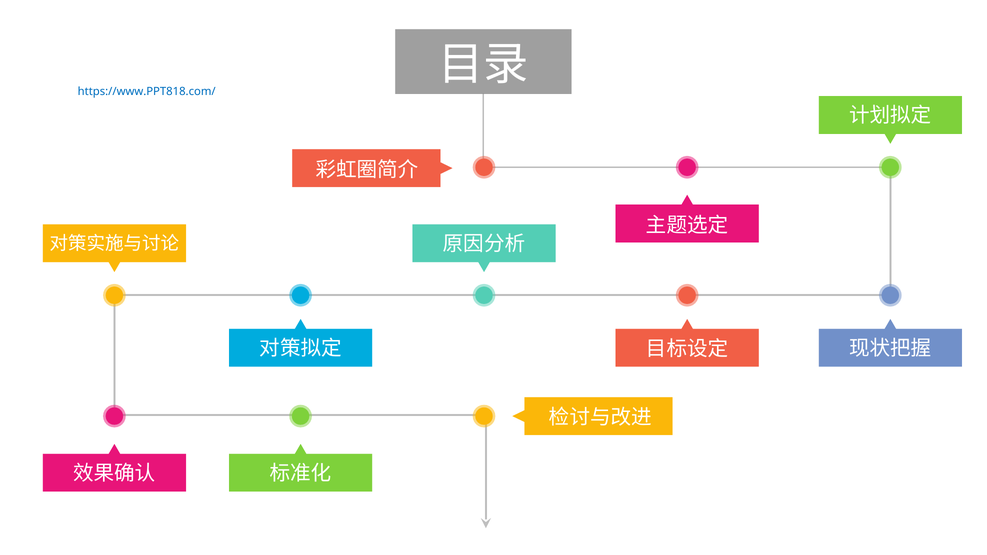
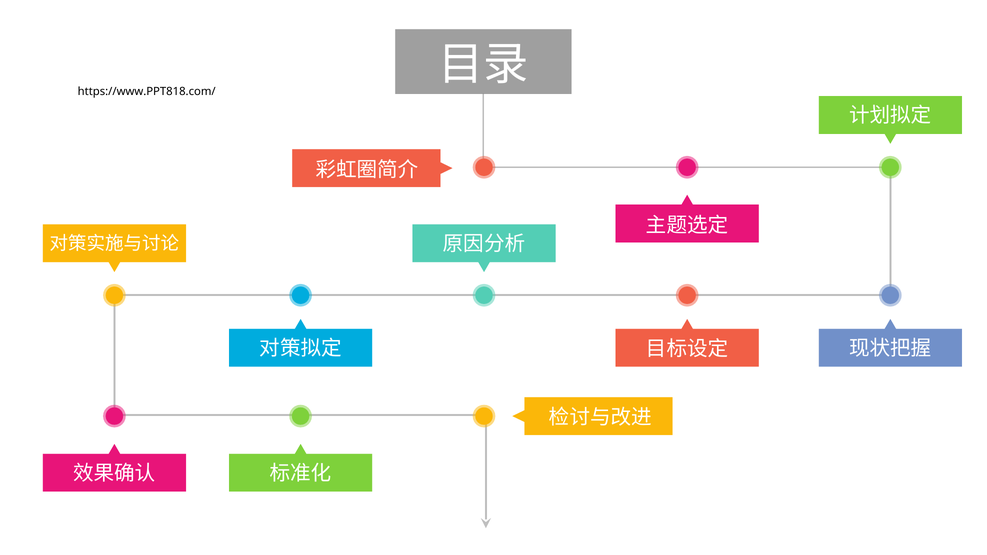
https://www.PPT818.com/ colour: blue -> black
